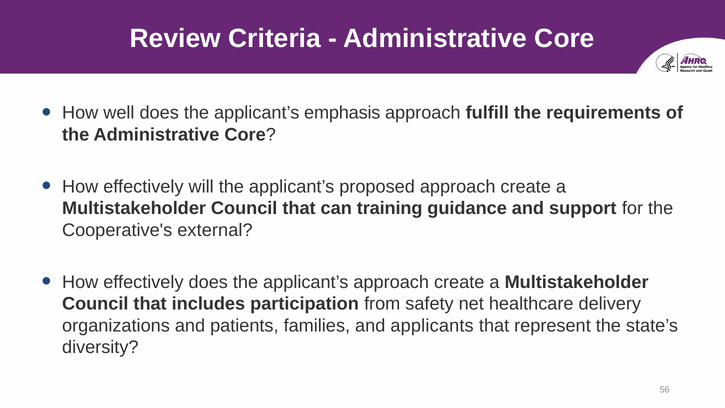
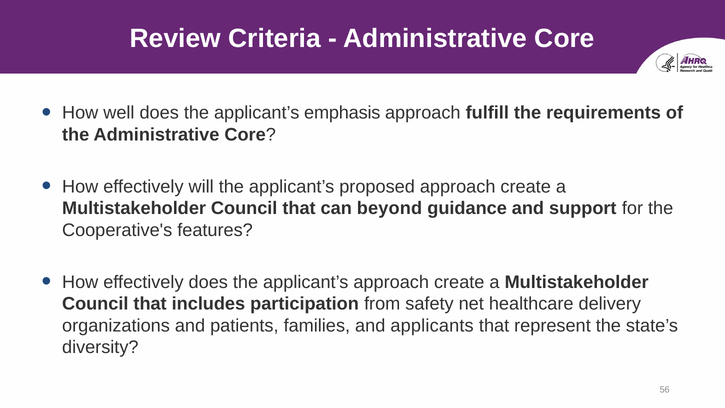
training: training -> beyond
external: external -> features
